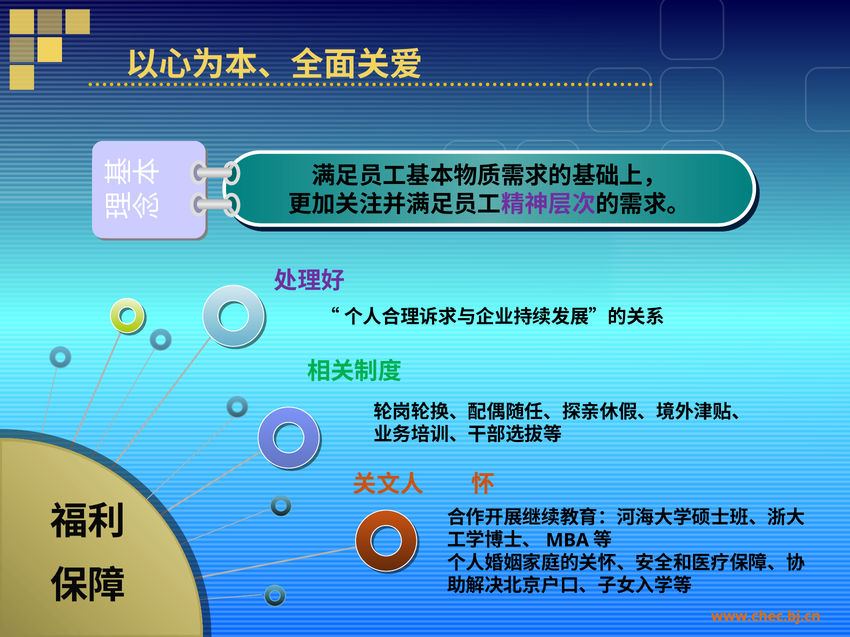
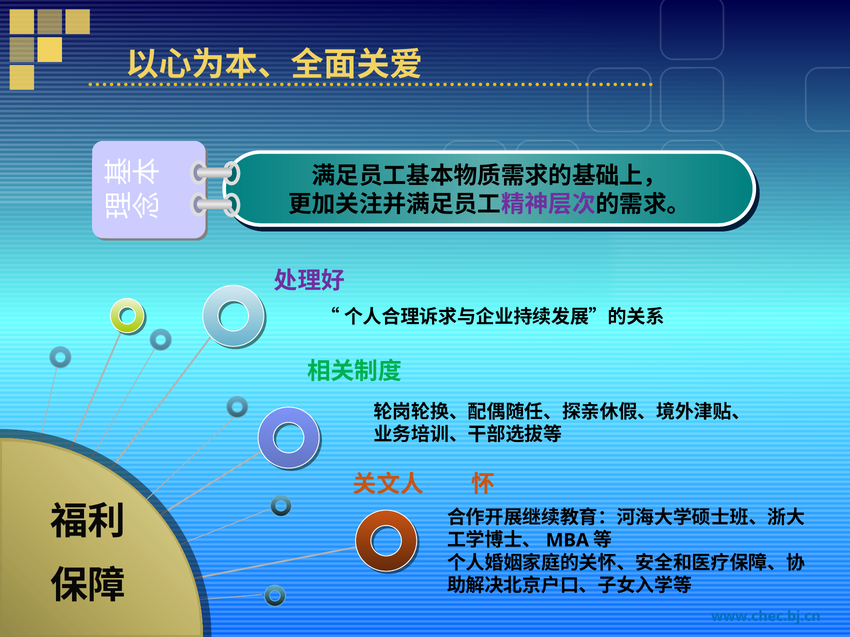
www.chec.bj.cn colour: orange -> blue
